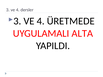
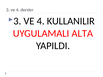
ÜRETMEDE: ÜRETMEDE -> KULLANILIR
